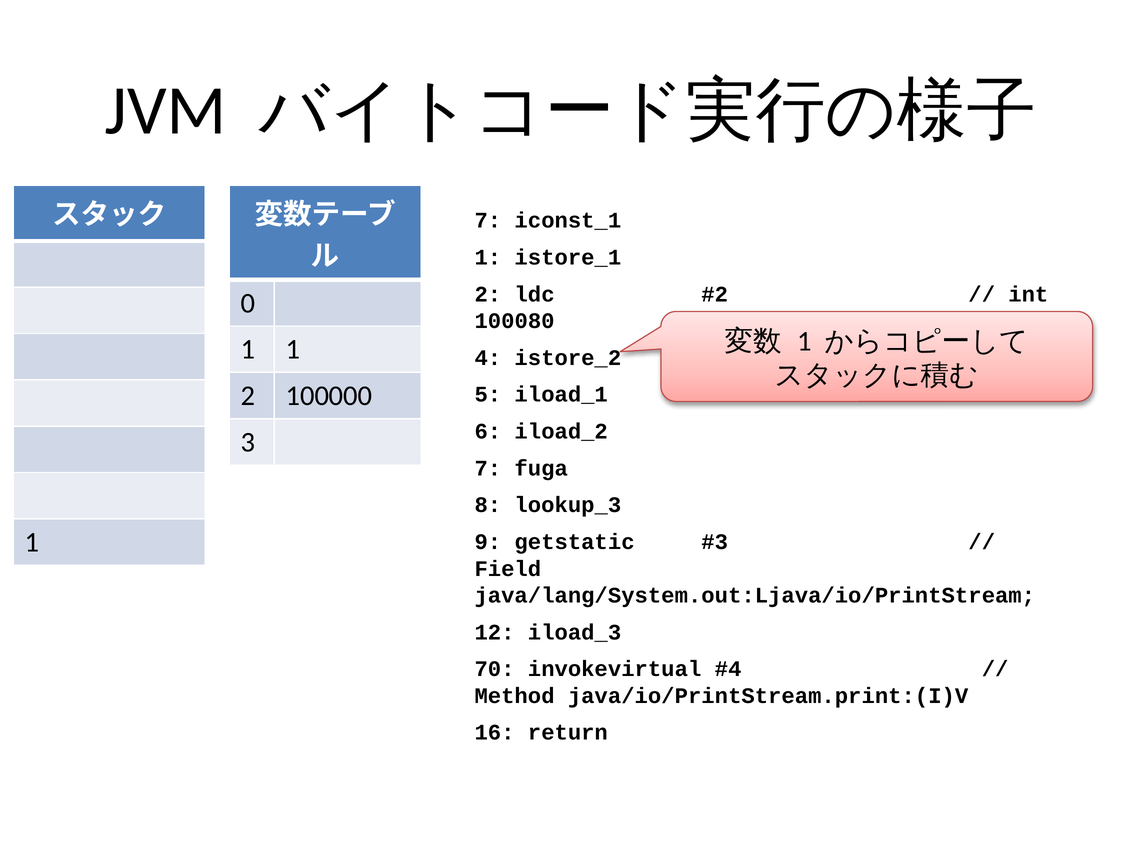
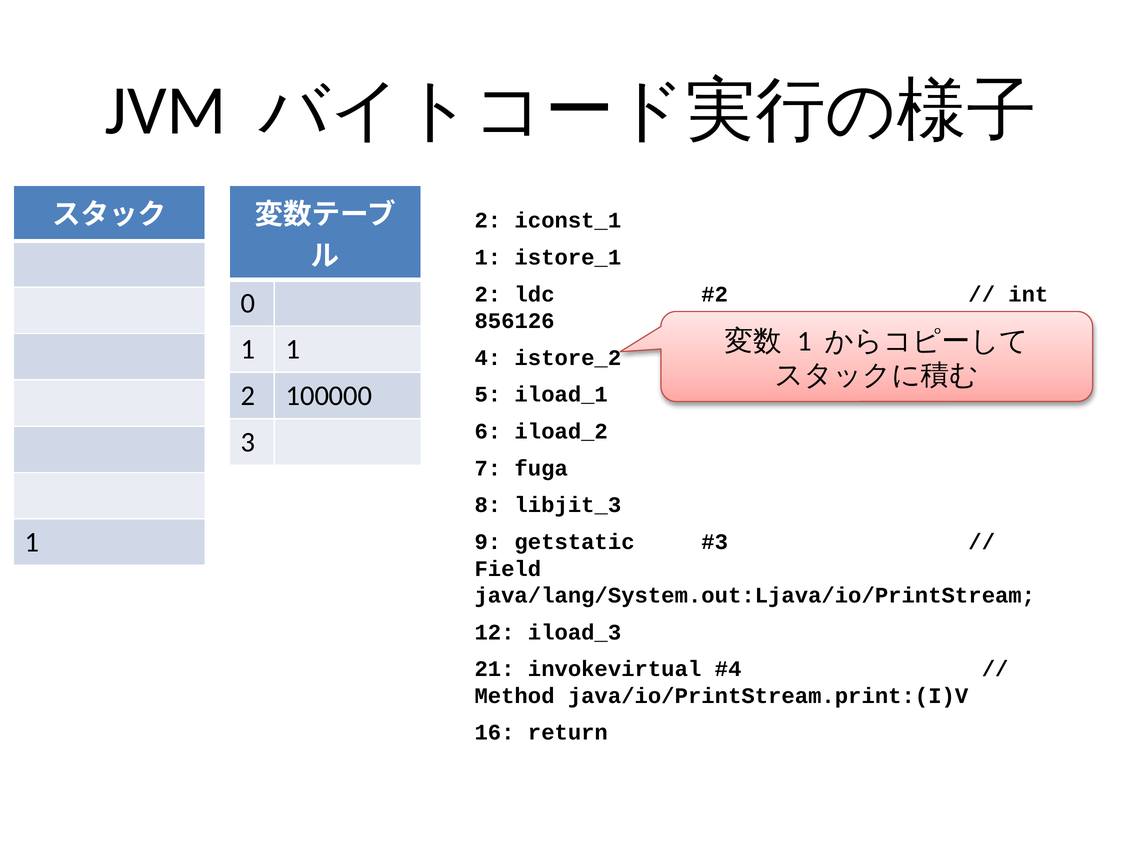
7 at (488, 220): 7 -> 2
100080: 100080 -> 856126
lookup_3: lookup_3 -> libjit_3
70: 70 -> 21
